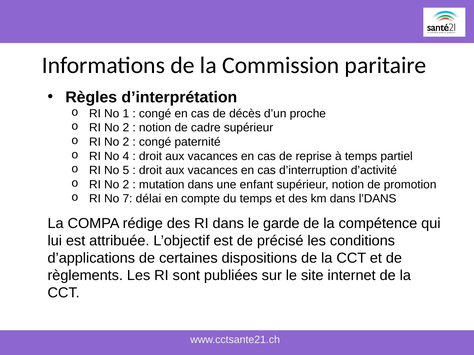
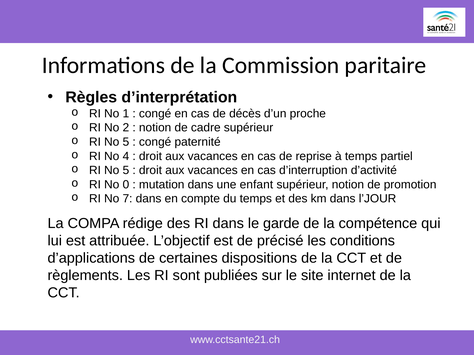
2 at (126, 142): 2 -> 5
2 at (126, 185): 2 -> 0
7 délai: délai -> dans
l’DANS: l’DANS -> l’JOUR
